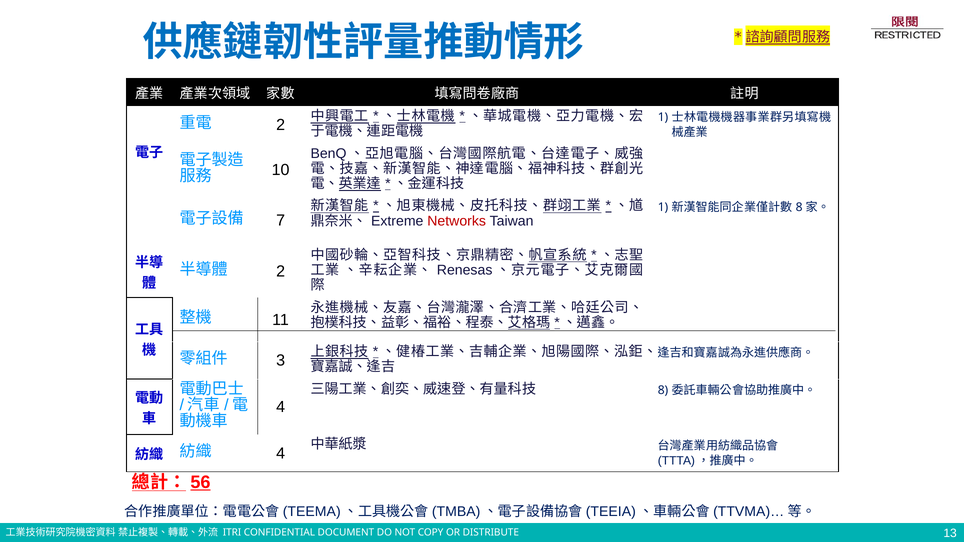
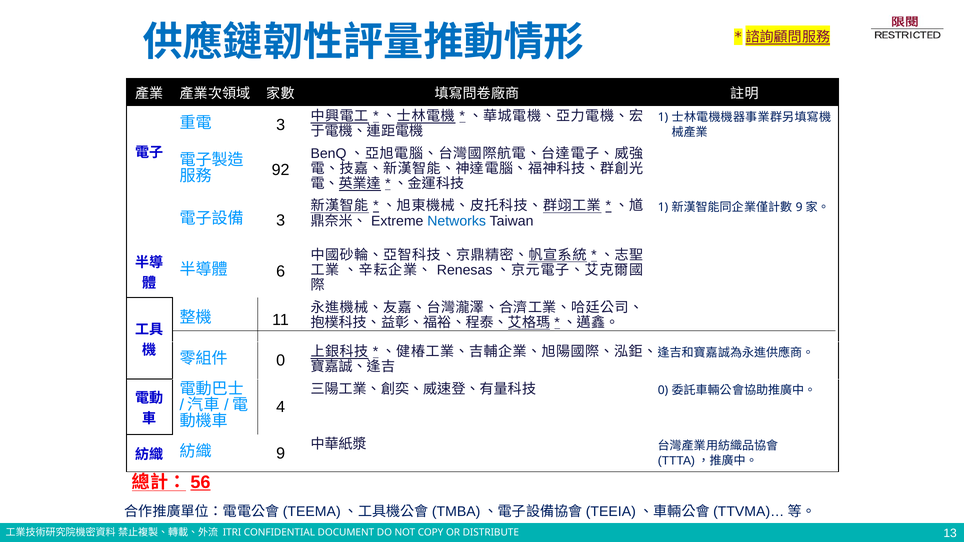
2 at (281, 125): 2 -> 3
10: 10 -> 92
8 at (799, 207): 8 -> 9
7 at (281, 221): 7 -> 3
Networks colour: red -> blue
2 at (281, 272): 2 -> 6
3 at (281, 361): 3 -> 0
8 at (663, 390): 8 -> 0
4 at (281, 454): 4 -> 9
